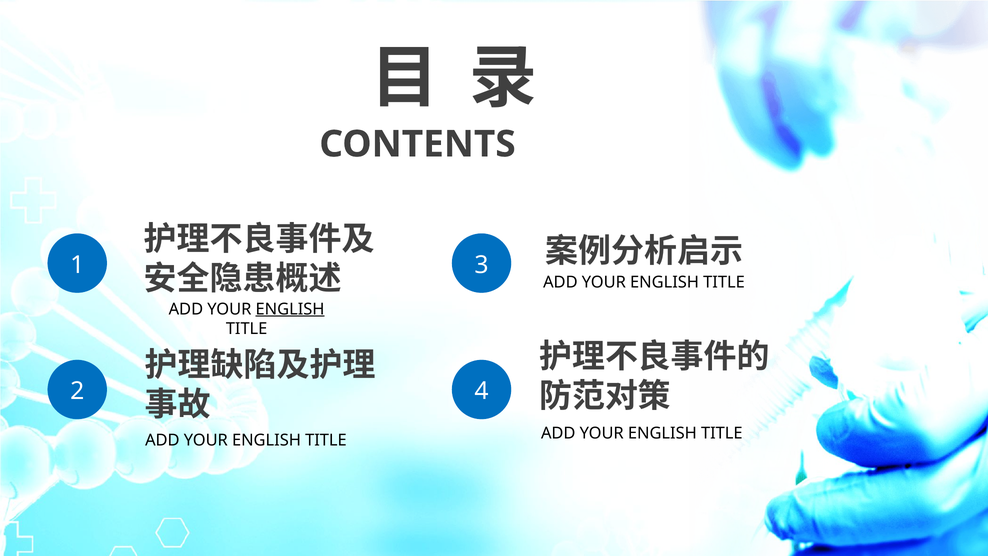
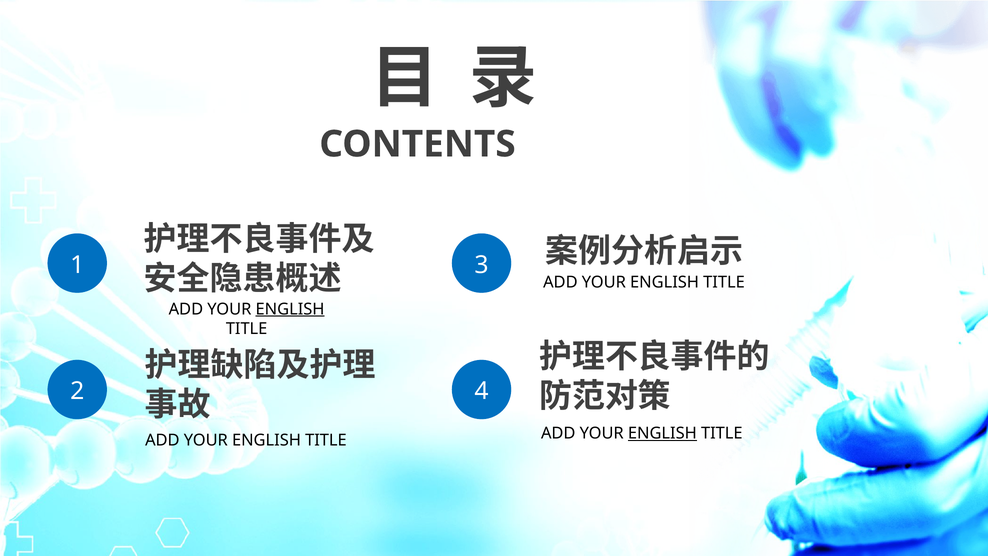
ENGLISH at (662, 433) underline: none -> present
